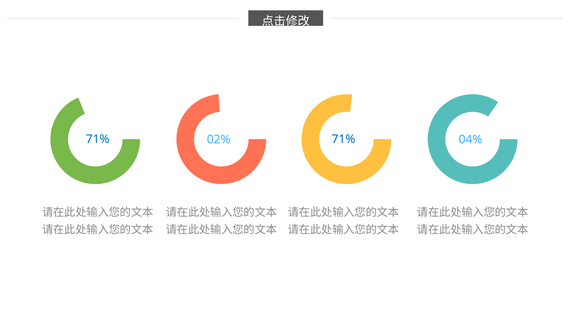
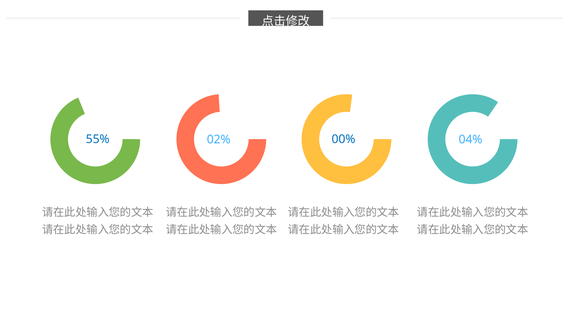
71% at (98, 139): 71% -> 55%
02% 71%: 71% -> 00%
